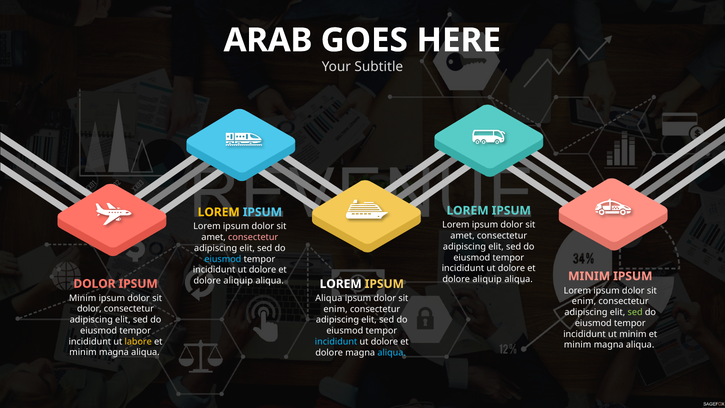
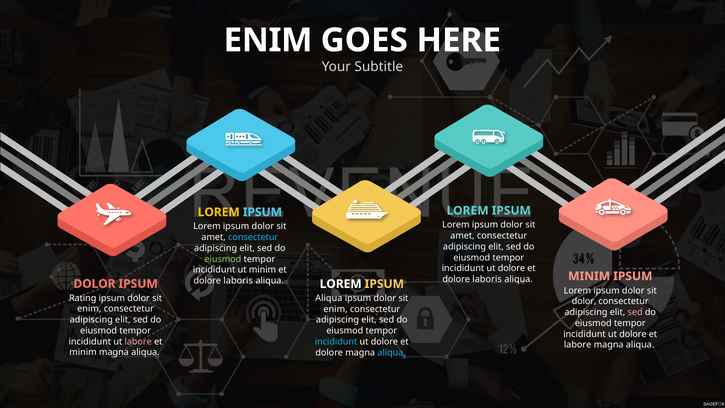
ARAB at (268, 40): ARAB -> ENIM
consectetur at (253, 237) colour: pink -> light blue
eiusmod at (223, 259) colour: light blue -> light green
dolore at (263, 270): dolore -> minim
aliquip at (487, 279): aliquip -> laboris
aliquip at (238, 281): aliquip -> laboris
Minim at (83, 298): Minim -> Rating
enim at (584, 301): enim -> dolor
dolor at (89, 309): dolor -> enim
sed at (635, 312) colour: light green -> pink
minim at (633, 334): minim -> dolore
labore at (138, 341) colour: yellow -> pink
minim at (578, 345): minim -> labore
